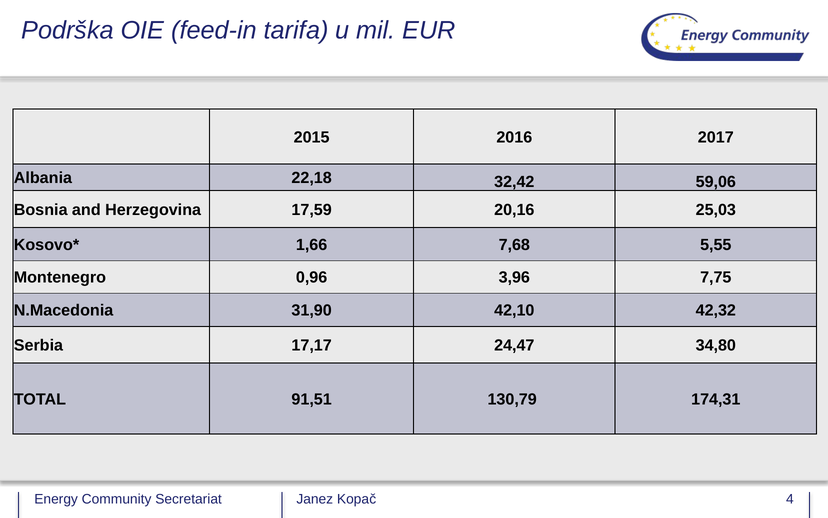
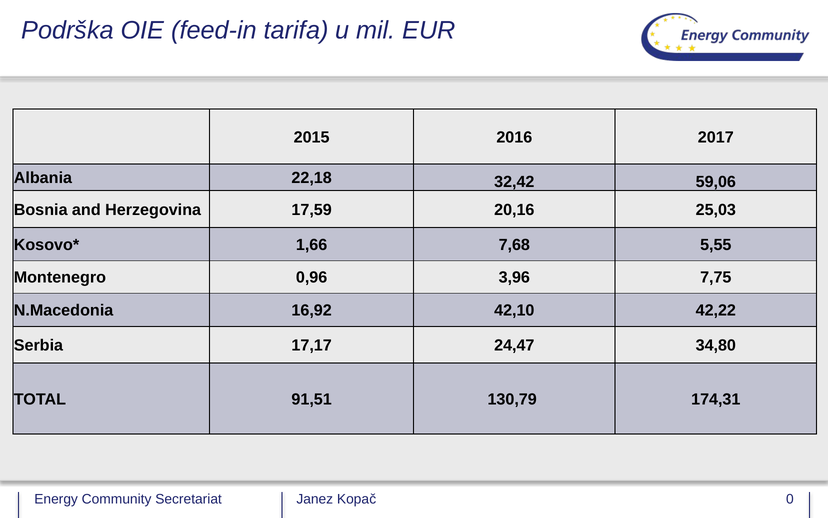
31,90: 31,90 -> 16,92
42,32: 42,32 -> 42,22
4: 4 -> 0
